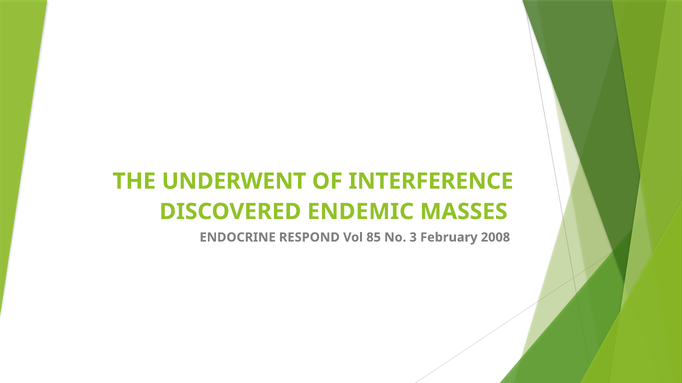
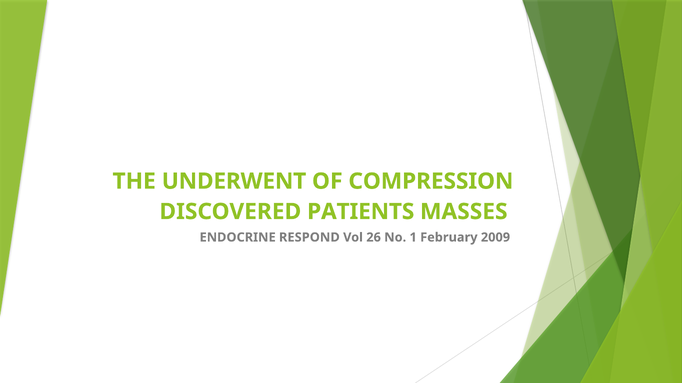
INTERFERENCE: INTERFERENCE -> COMPRESSION
ENDEMIC: ENDEMIC -> PATIENTS
85: 85 -> 26
3: 3 -> 1
2008: 2008 -> 2009
